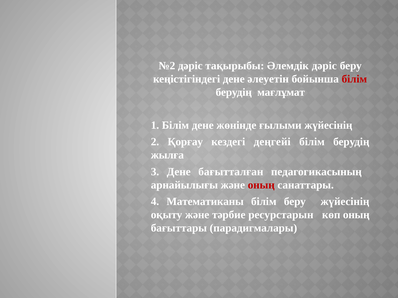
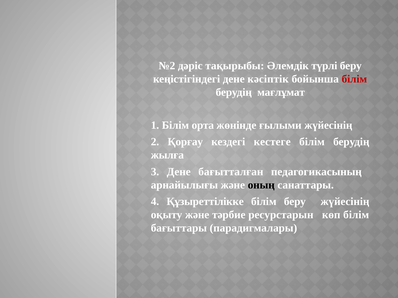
Әлемдік дәріс: дәріс -> түрлі
әлеуетін: әлеуетін -> кәсіптік
Білім дене: дене -> орта
деңгейі: деңгейі -> кестеге
оның at (261, 185) colour: red -> black
Математиканы: Математиканы -> Құзыреттілікке
көп оның: оның -> білім
